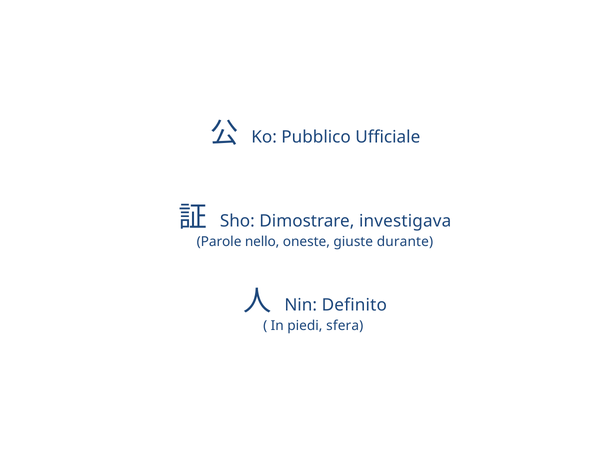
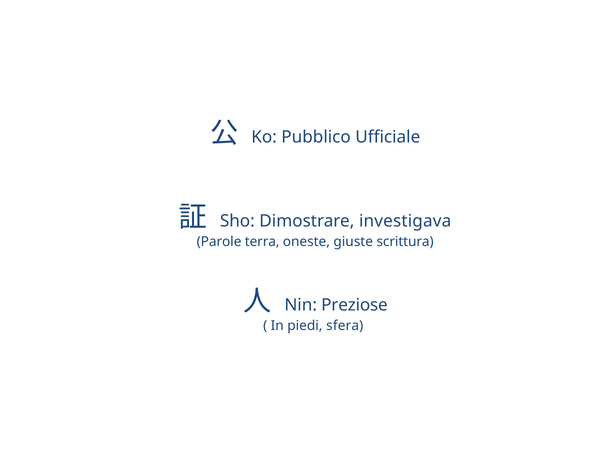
nello: nello -> terra
durante: durante -> scrittura
Definito: Definito -> Preziose
